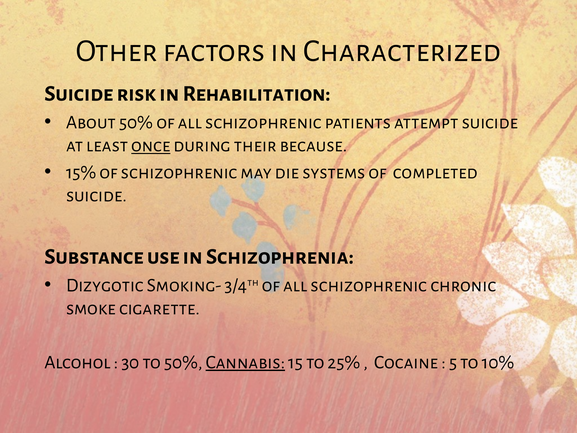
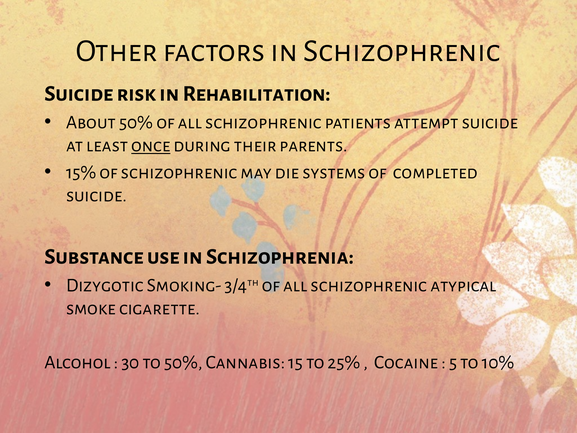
in Characterized: Characterized -> Schizophrenic
because: because -> parents
chronic: chronic -> atypical
Cannabis underline: present -> none
